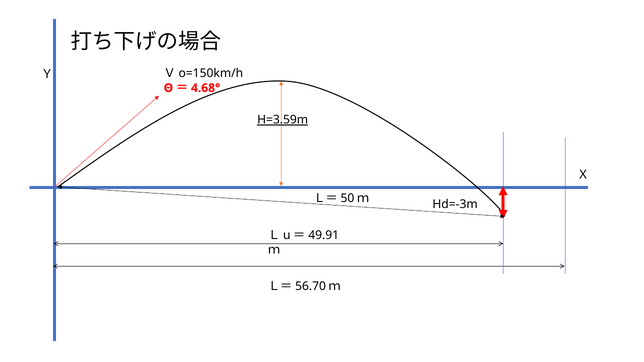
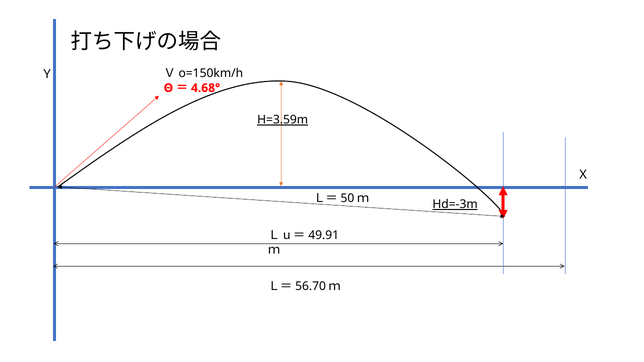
Hd=-3m underline: none -> present
